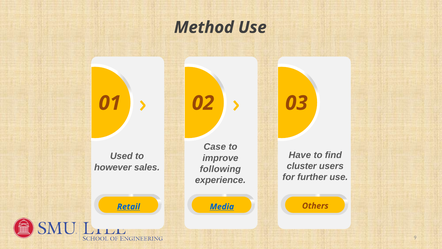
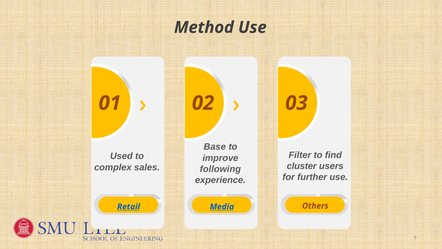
Case: Case -> Base
Have: Have -> Filter
however: however -> complex
